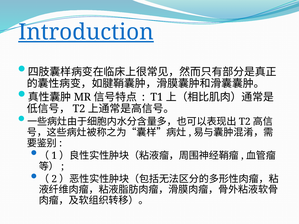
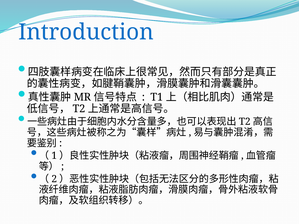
Introduction underline: present -> none
